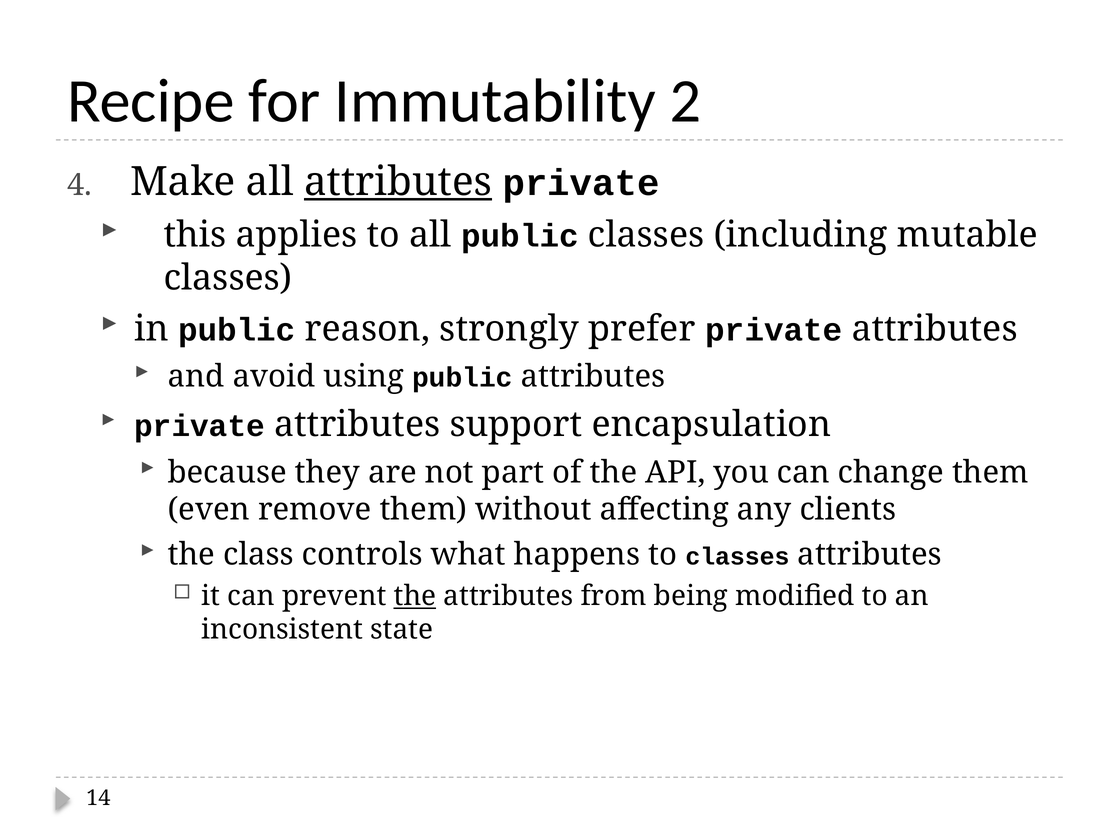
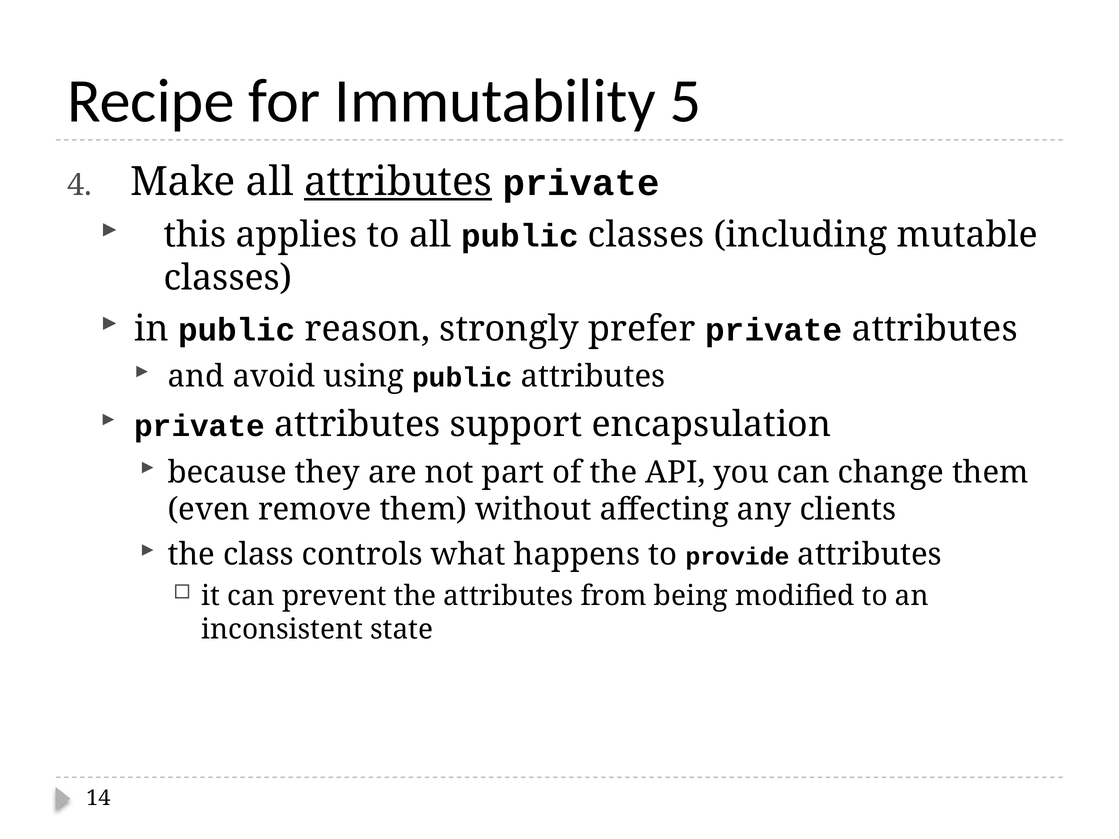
2: 2 -> 5
to classes: classes -> provide
the at (415, 596) underline: present -> none
